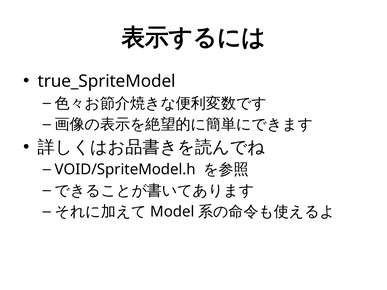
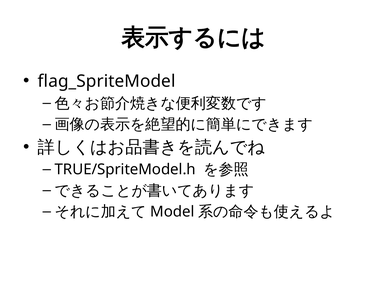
true_SpriteModel: true_SpriteModel -> flag_SpriteModel
VOID/SpriteModel.h: VOID/SpriteModel.h -> TRUE/SpriteModel.h
